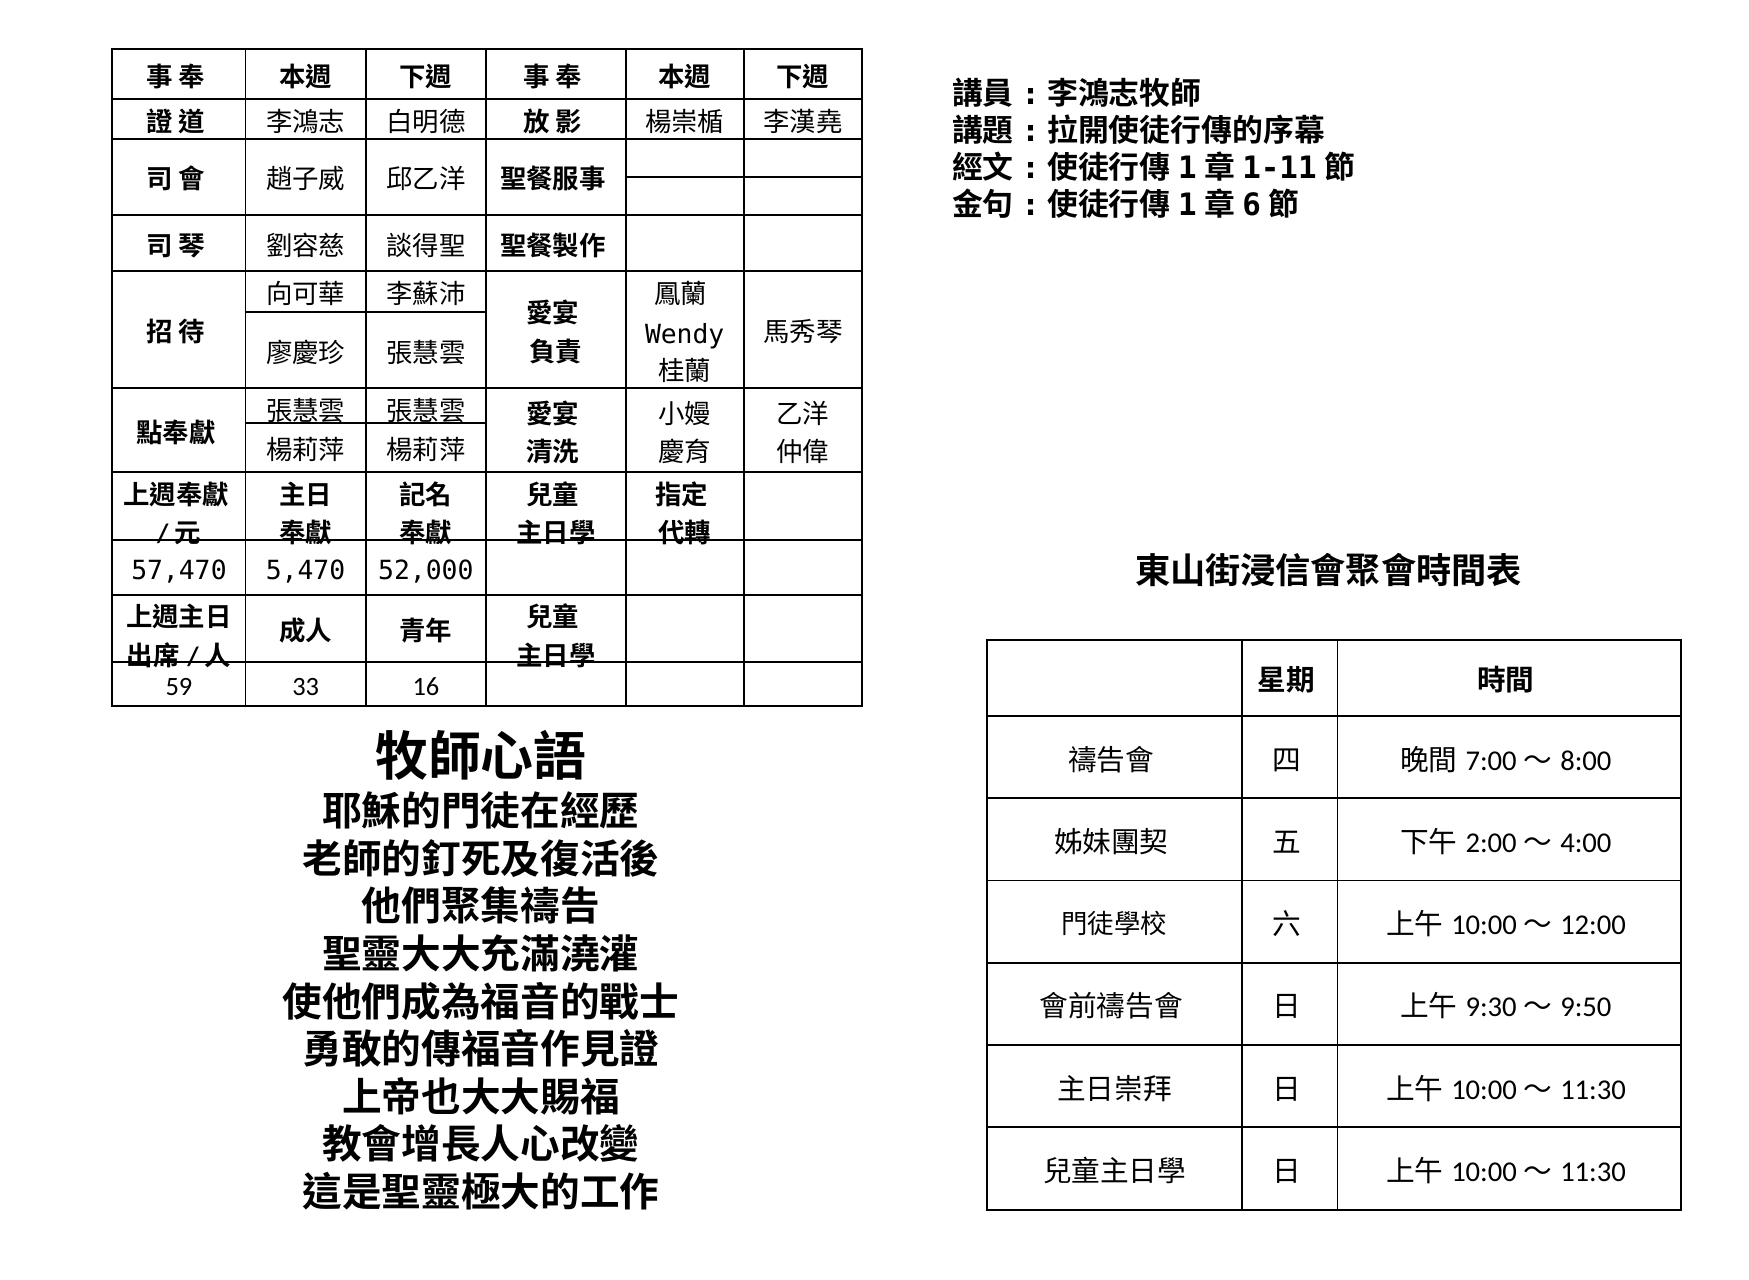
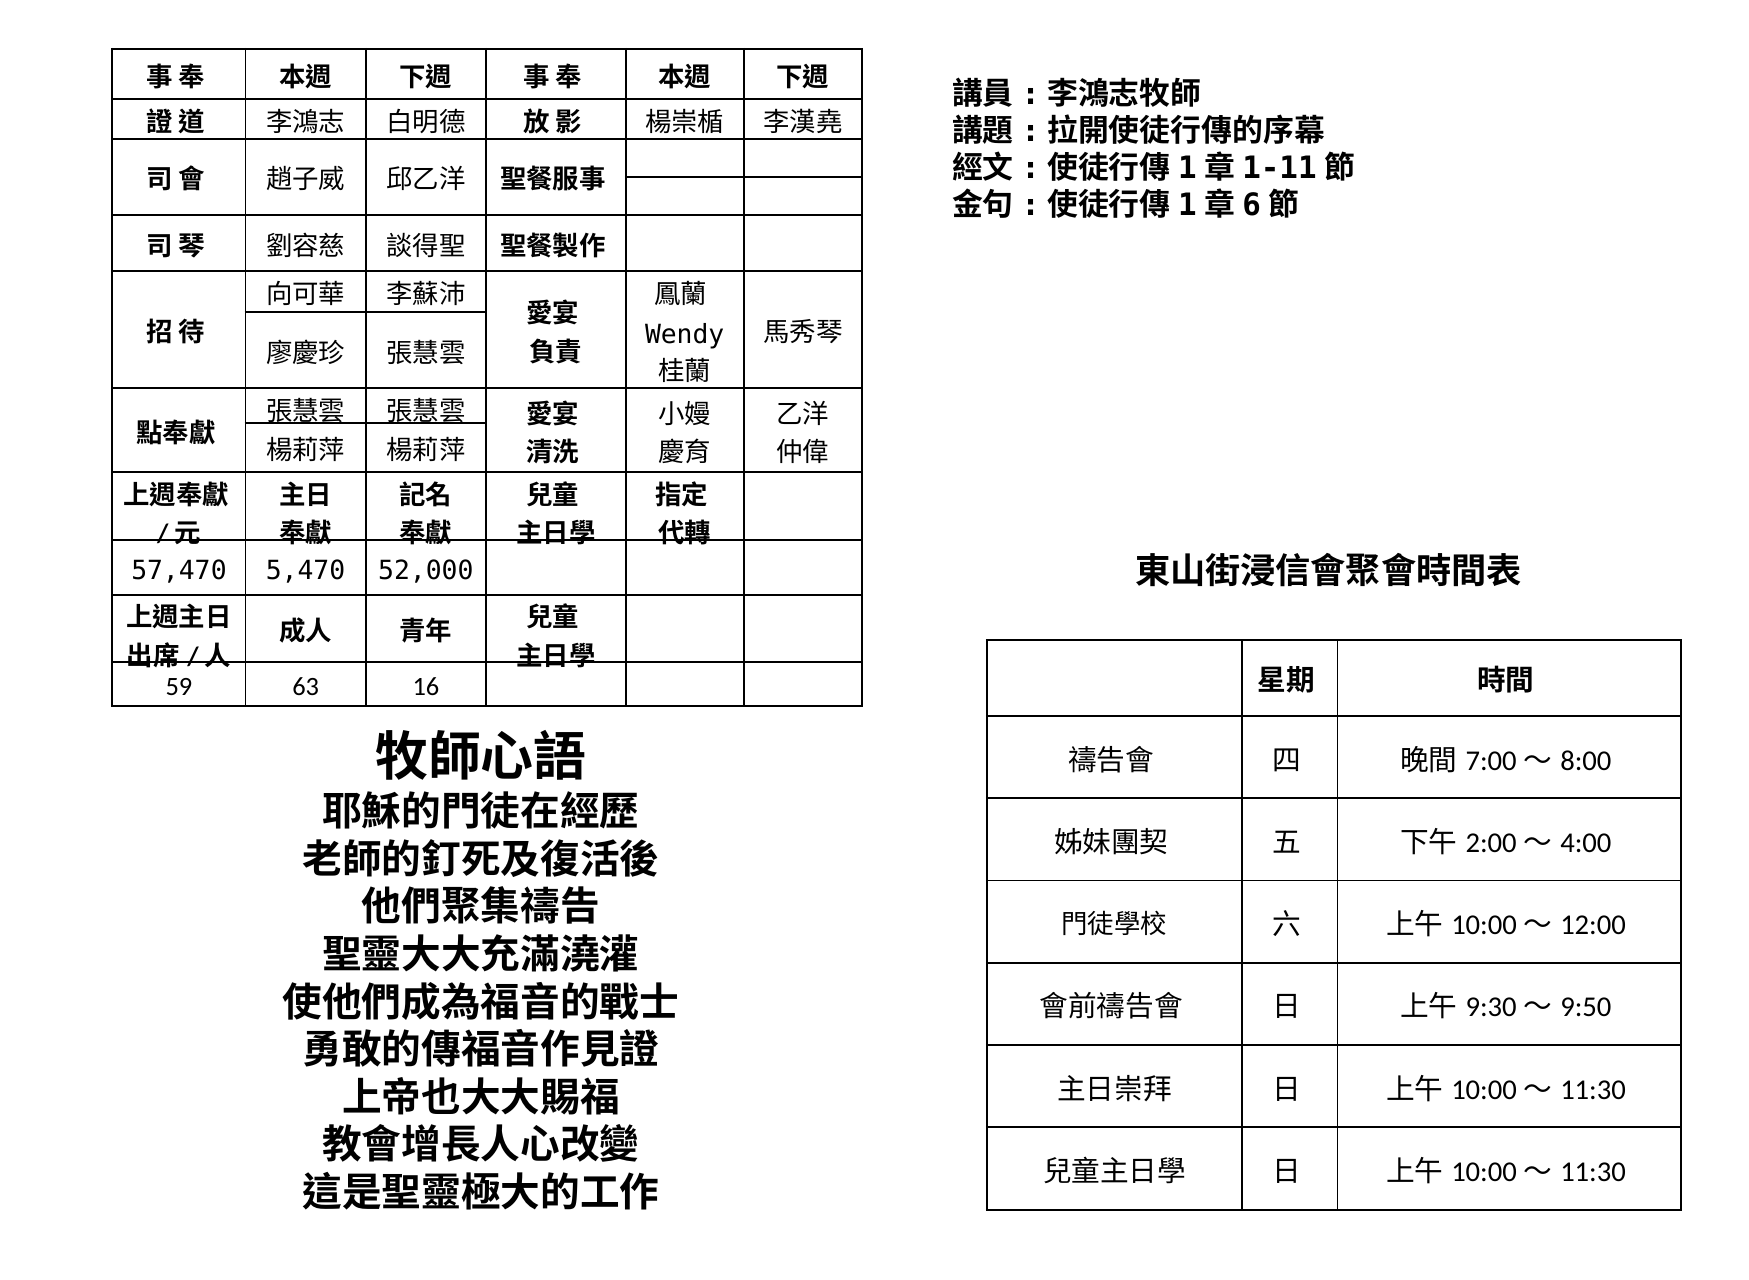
33: 33 -> 63
